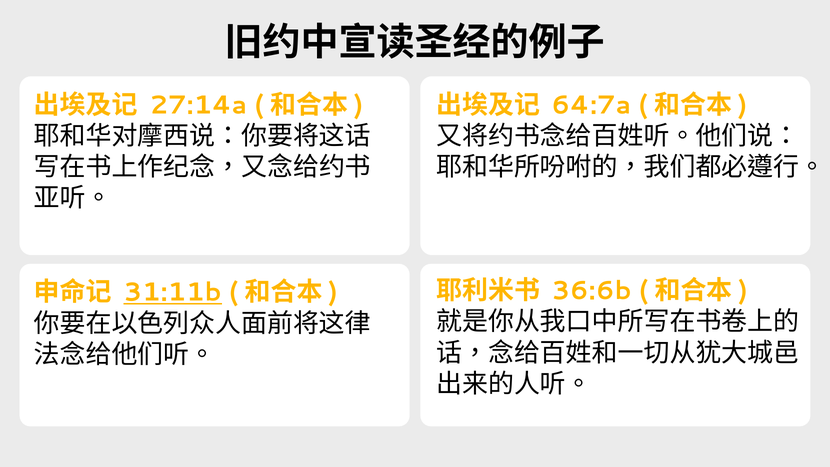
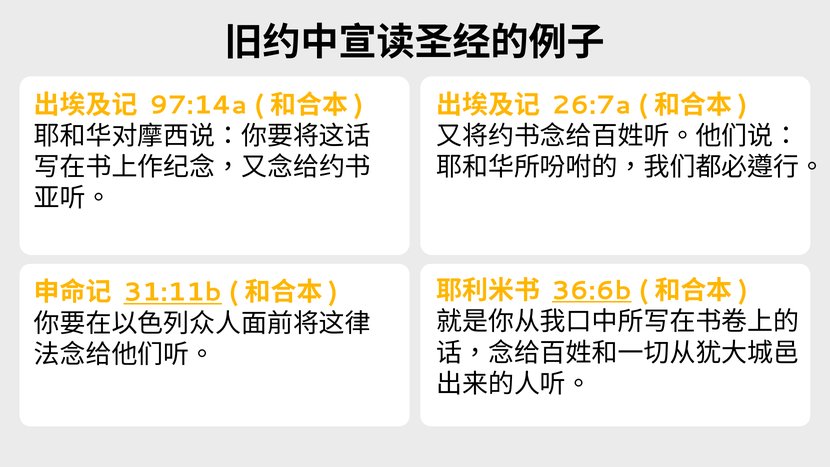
27:14a: 27:14a -> 97:14a
64:7a: 64:7a -> 26:7a
36:6b underline: none -> present
